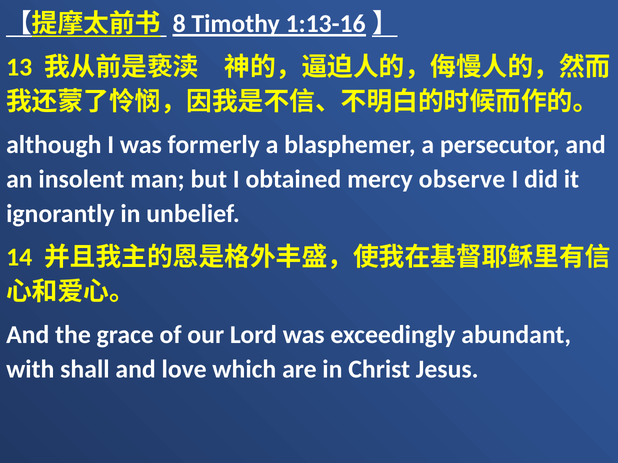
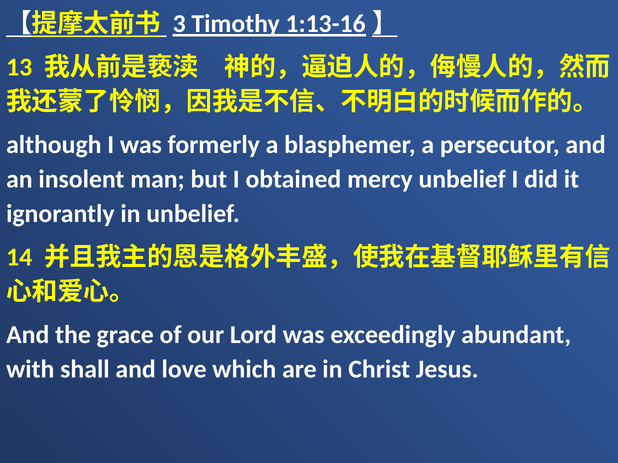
8: 8 -> 3
mercy observe: observe -> unbelief
